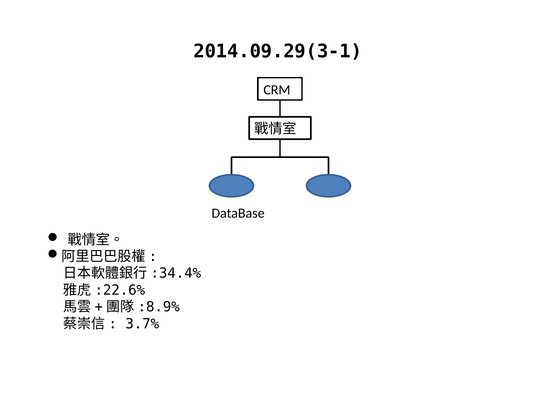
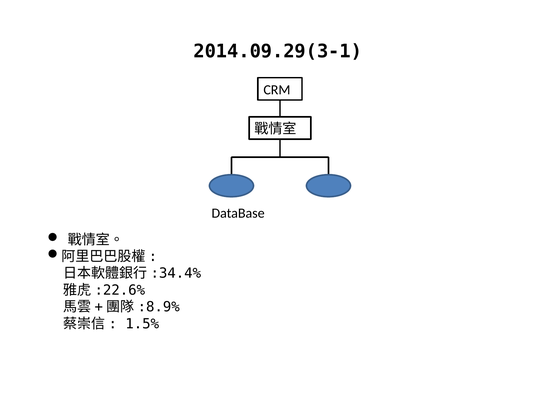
3.7%: 3.7% -> 1.5%
